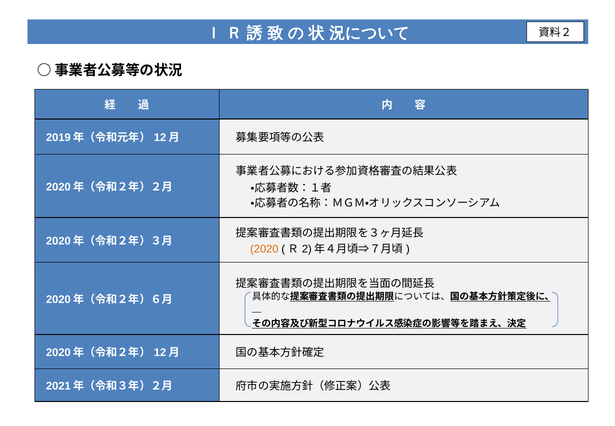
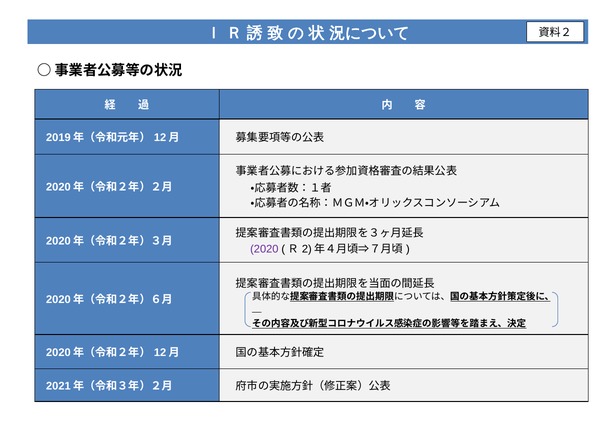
2020 colour: orange -> purple
